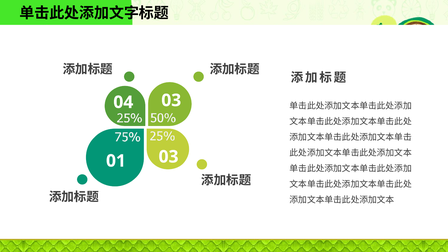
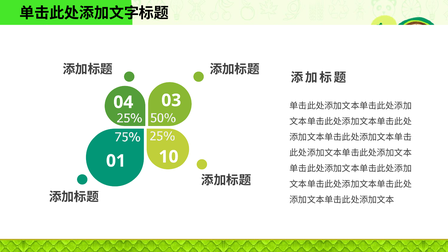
01 03: 03 -> 10
